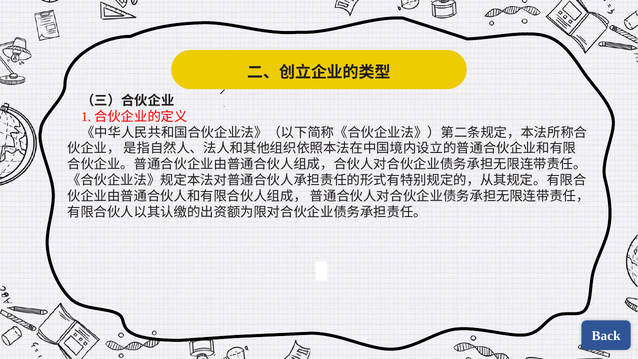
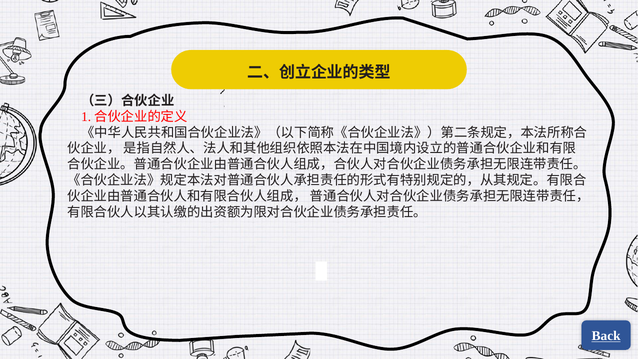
Back underline: none -> present
